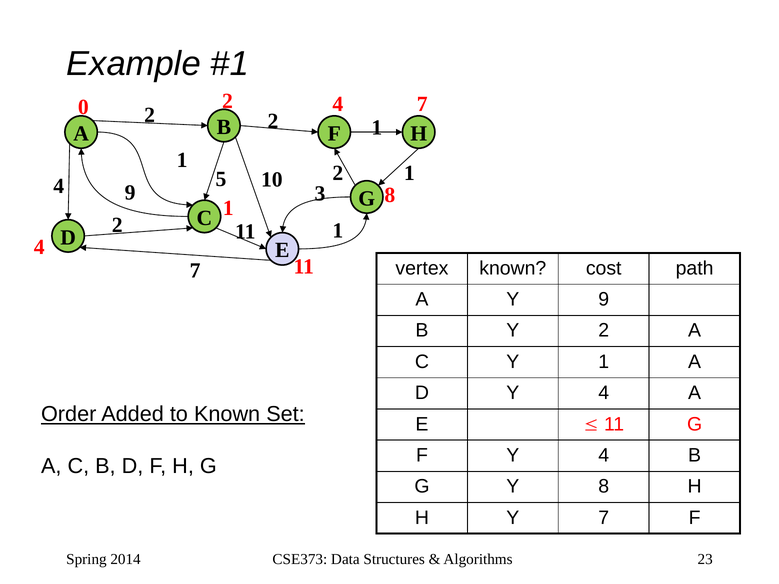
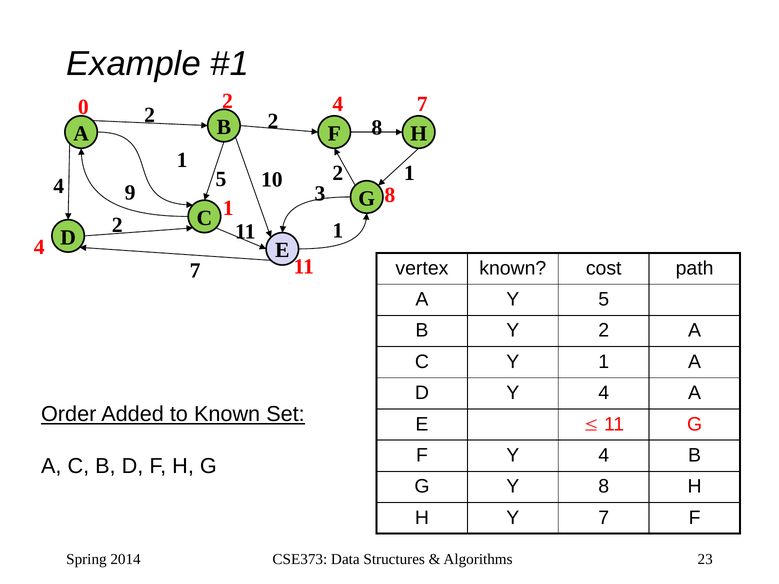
2 1: 1 -> 8
Y 9: 9 -> 5
